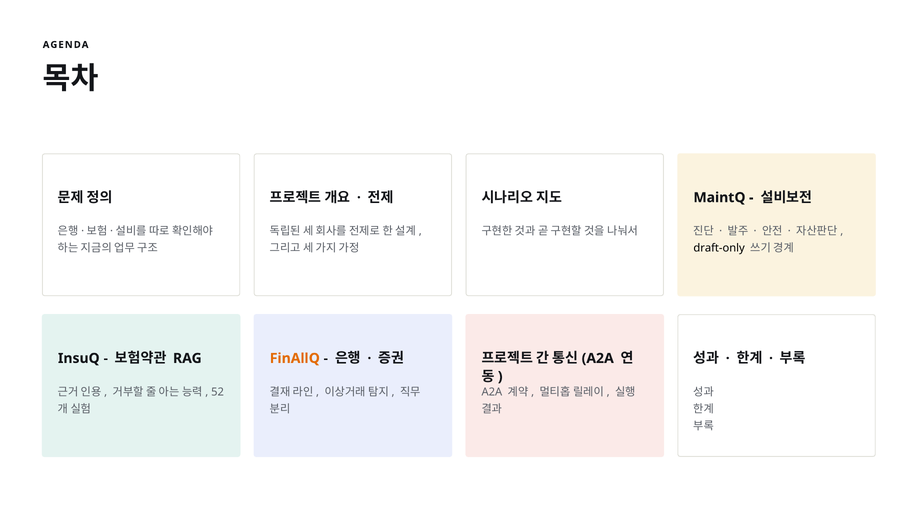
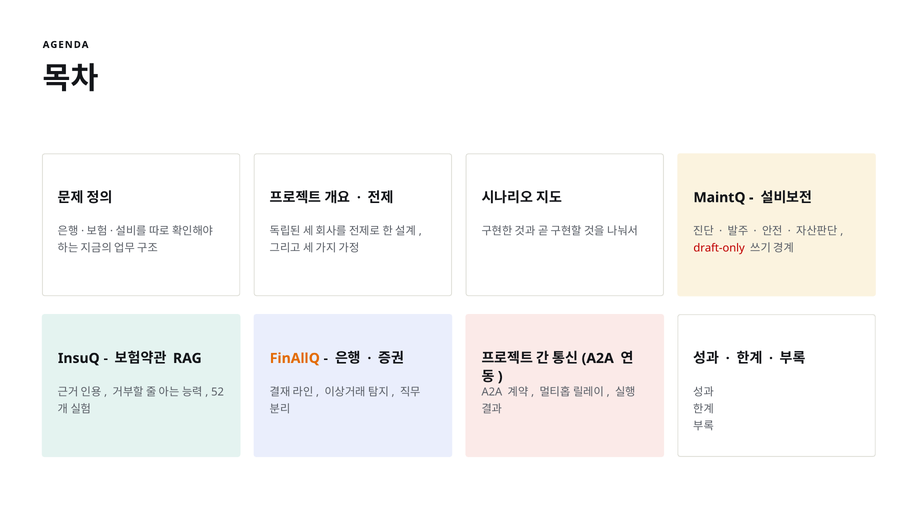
draft-only colour: black -> red
